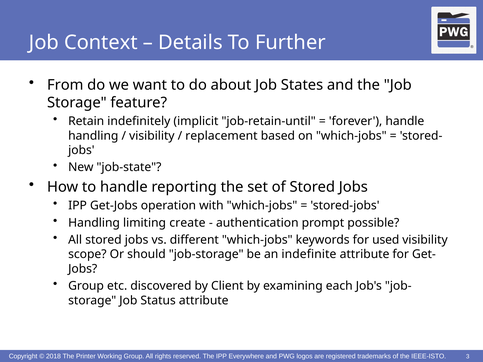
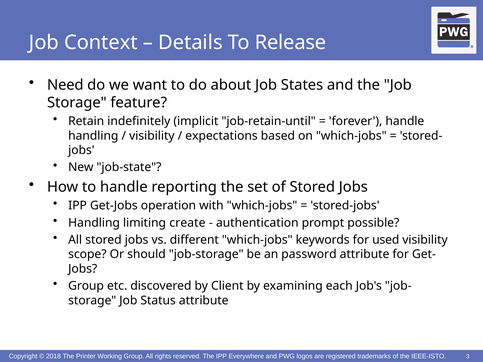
Further: Further -> Release
From: From -> Need
replacement: replacement -> expectations
indefinite: indefinite -> password
